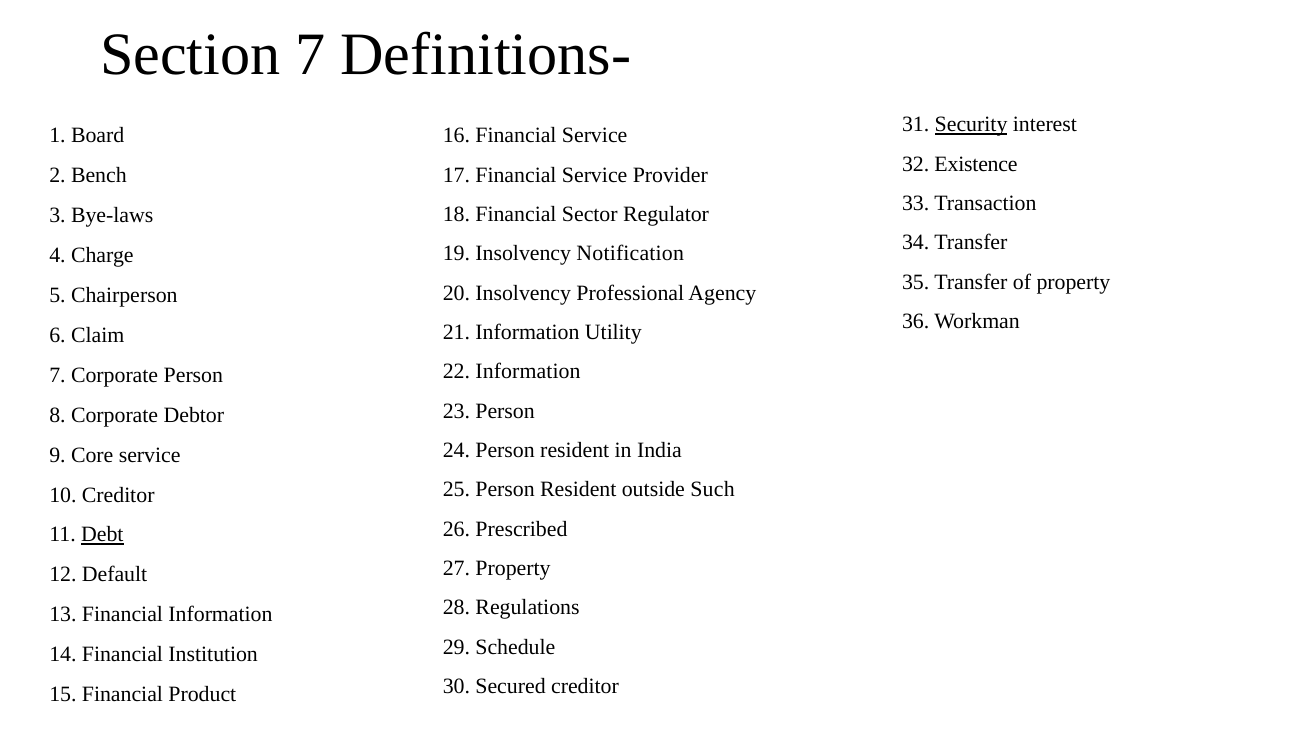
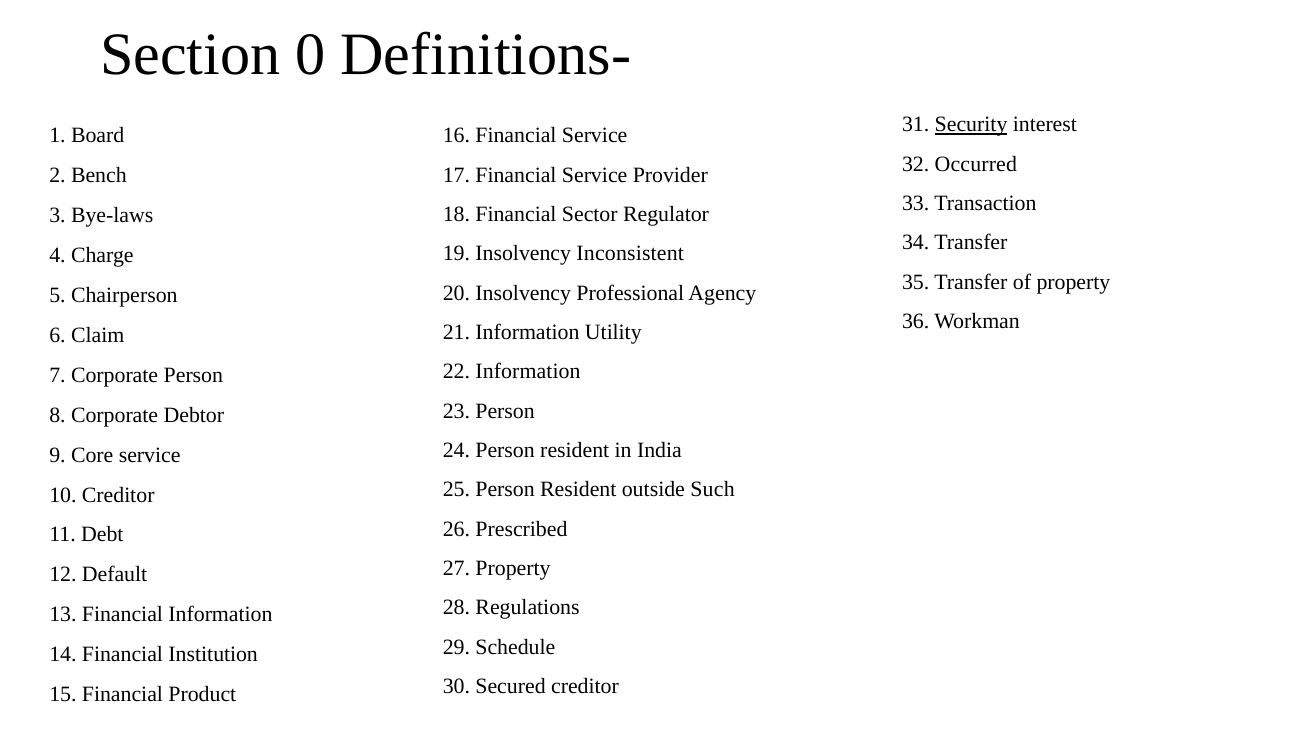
Section 7: 7 -> 0
Existence: Existence -> Occurred
Notification: Notification -> Inconsistent
Debt underline: present -> none
